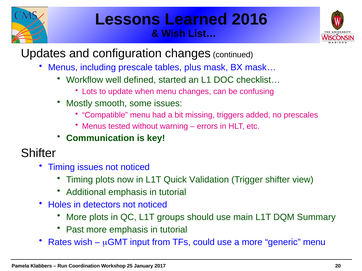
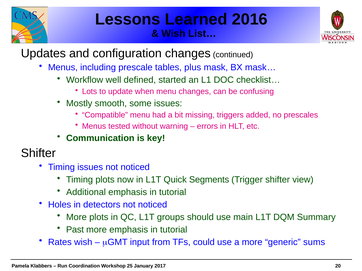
Validation: Validation -> Segments
generic menu: menu -> sums
